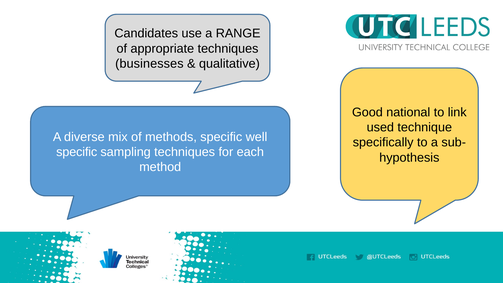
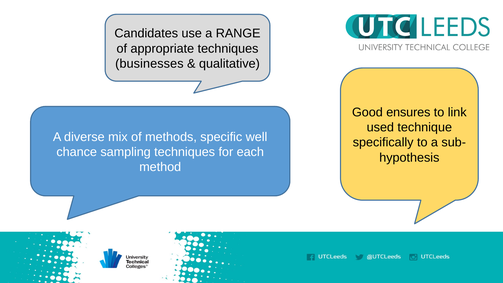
national: national -> ensures
specific at (77, 152): specific -> chance
